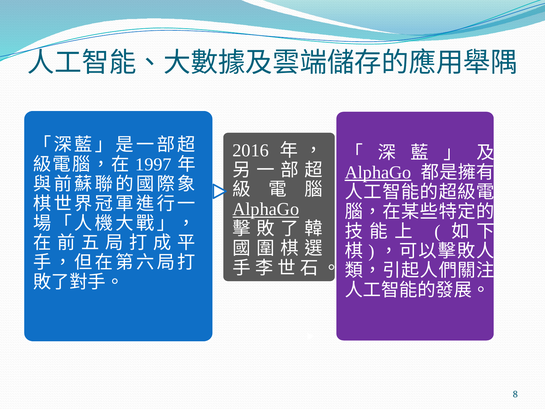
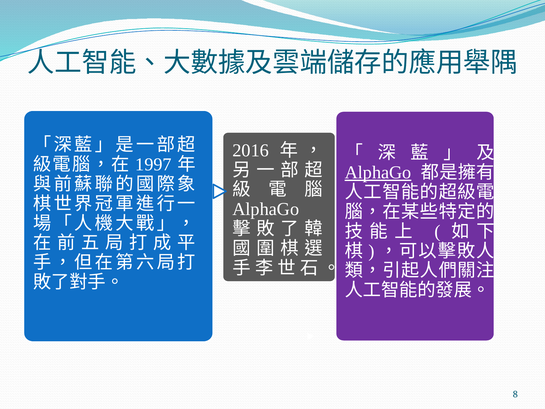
AlphaGo at (266, 209) underline: present -> none
